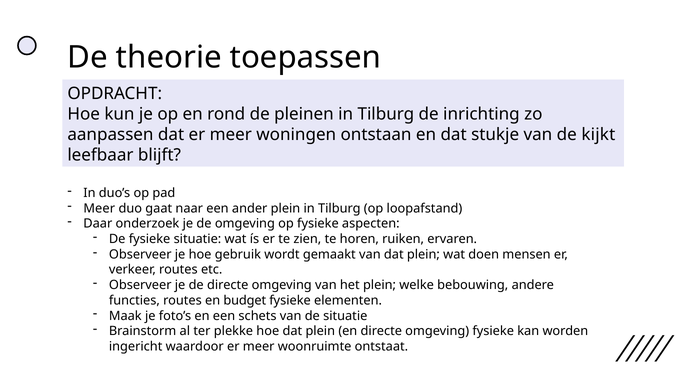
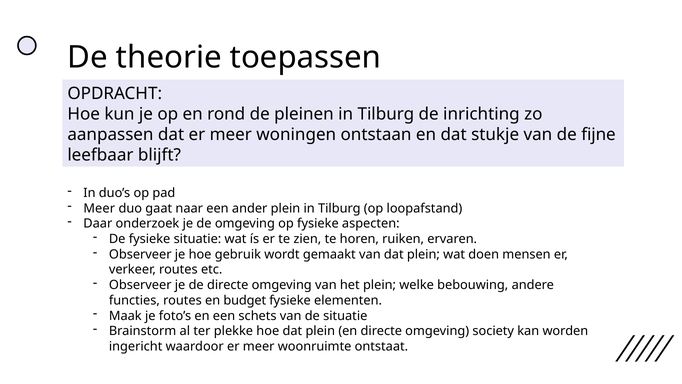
kijkt: kijkt -> fijne
omgeving fysieke: fysieke -> society
